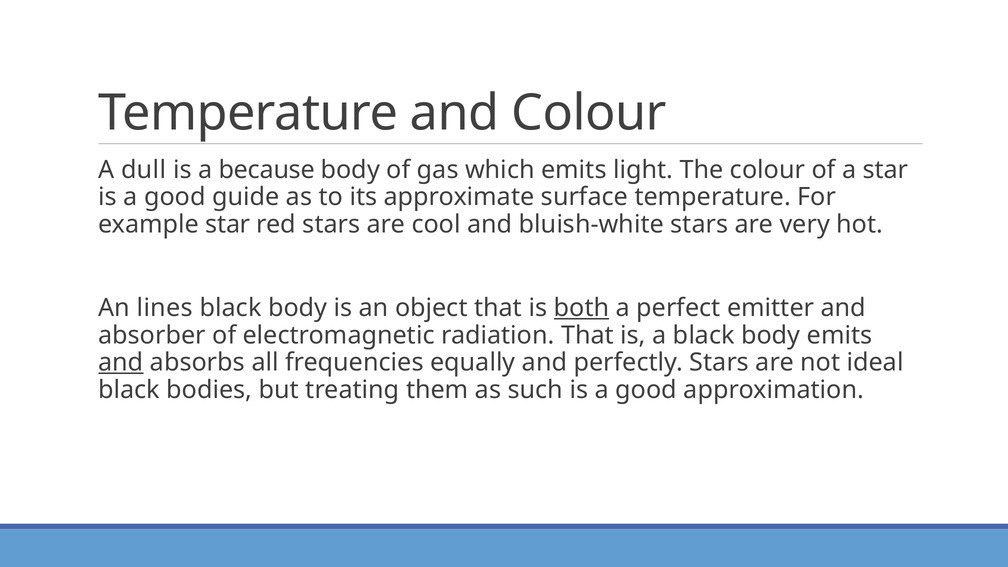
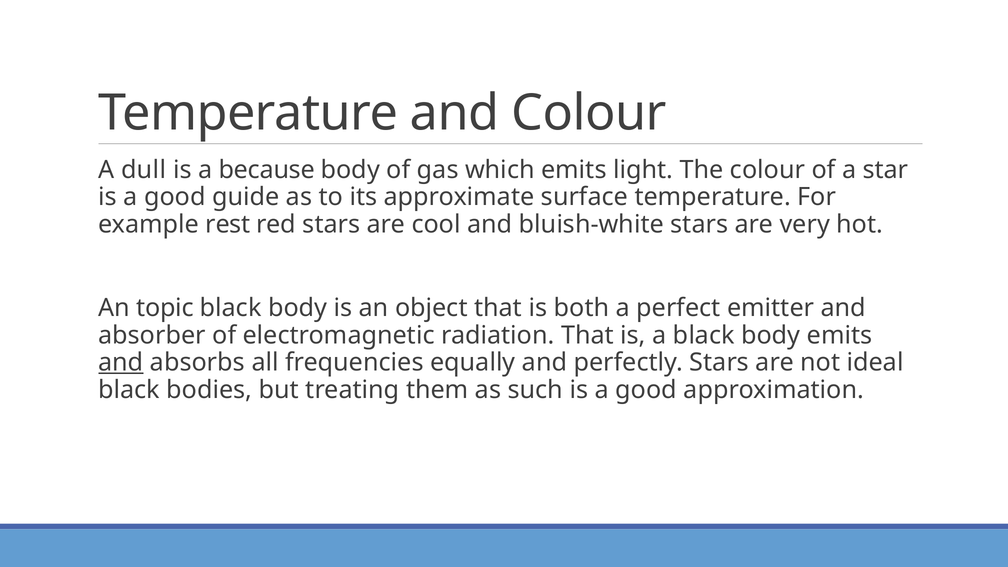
example star: star -> rest
lines: lines -> topic
both underline: present -> none
